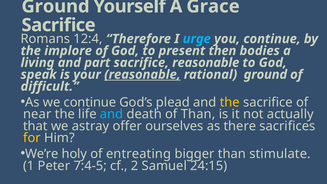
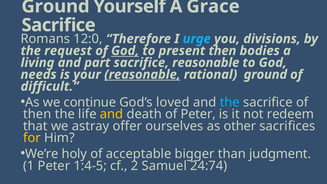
12:4: 12:4 -> 12:0
you continue: continue -> divisions
implore: implore -> request
God at (125, 51) underline: none -> present
speak: speak -> needs
plead: plead -> loved
the at (230, 102) colour: yellow -> light blue
near at (37, 114): near -> then
and at (112, 114) colour: light blue -> yellow
of Than: Than -> Peter
actually: actually -> redeem
there: there -> other
entreating: entreating -> acceptable
stimulate: stimulate -> judgment
7:4-5: 7:4-5 -> 1:4-5
24:15: 24:15 -> 24:74
